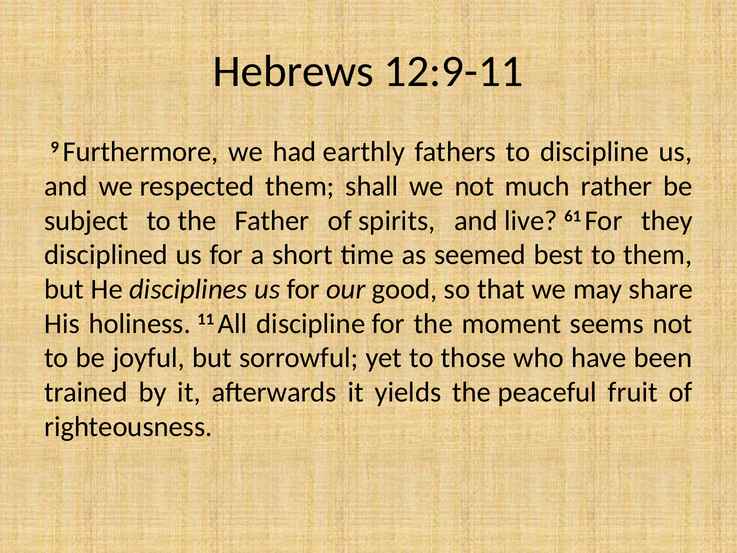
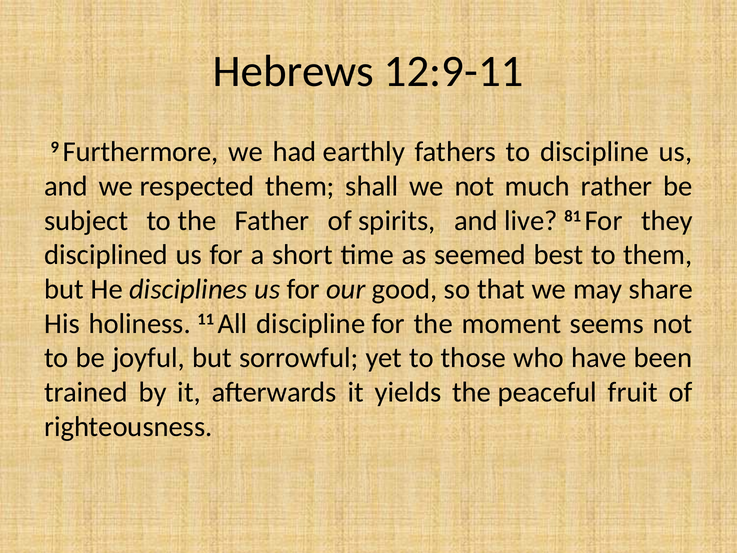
61: 61 -> 81
